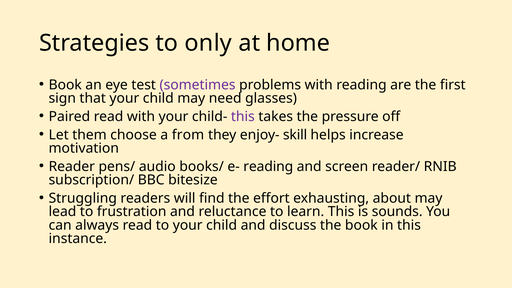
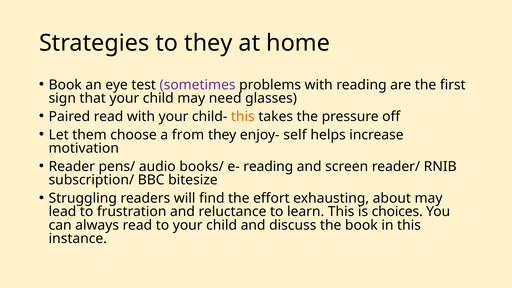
to only: only -> they
this at (243, 117) colour: purple -> orange
skill: skill -> self
sounds: sounds -> choices
